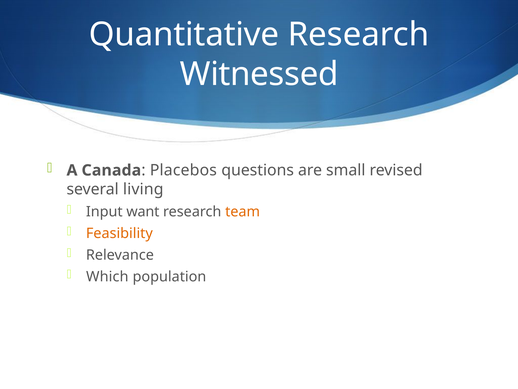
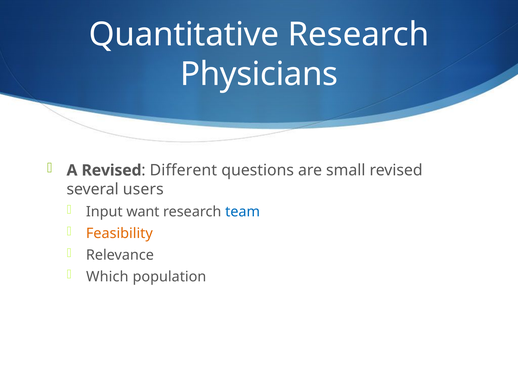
Witnessed: Witnessed -> Physicians
A Canada: Canada -> Revised
Placebos: Placebos -> Different
living: living -> users
team colour: orange -> blue
